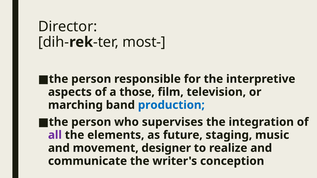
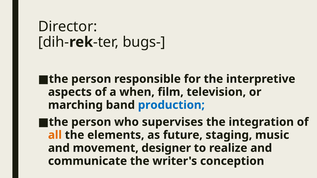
most-: most- -> bugs-
those: those -> when
all colour: purple -> orange
